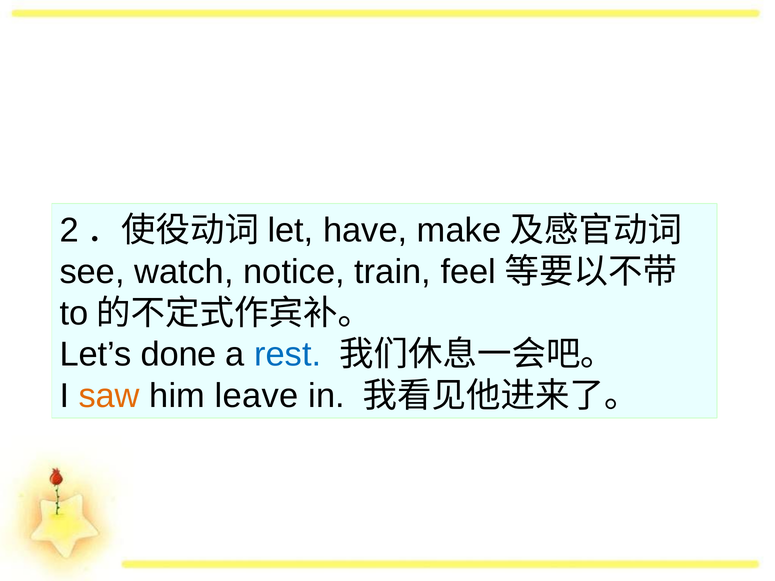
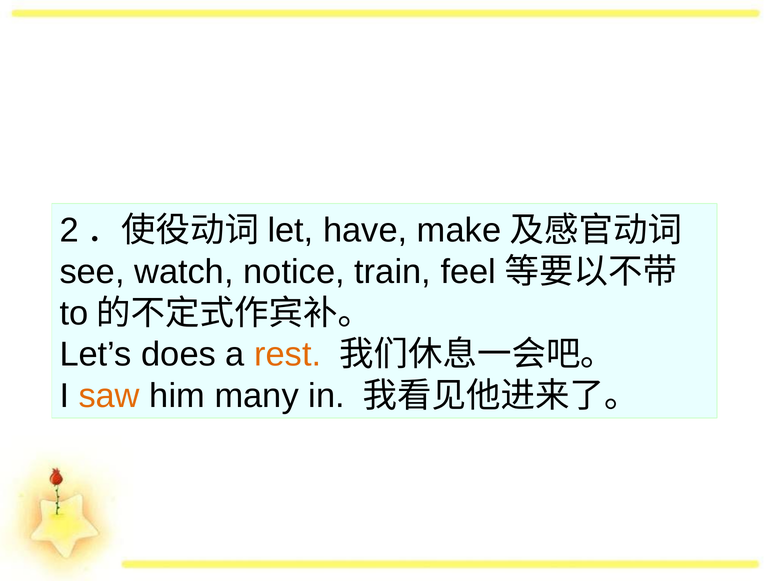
done: done -> does
rest colour: blue -> orange
leave: leave -> many
